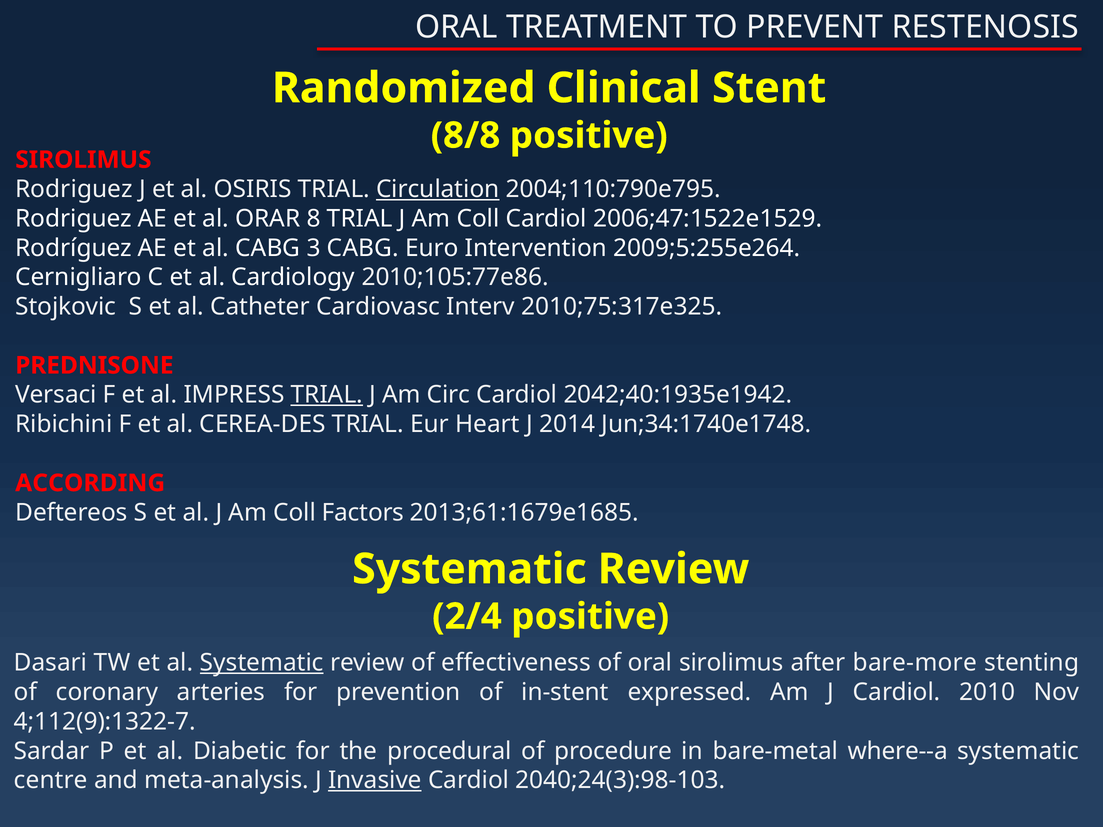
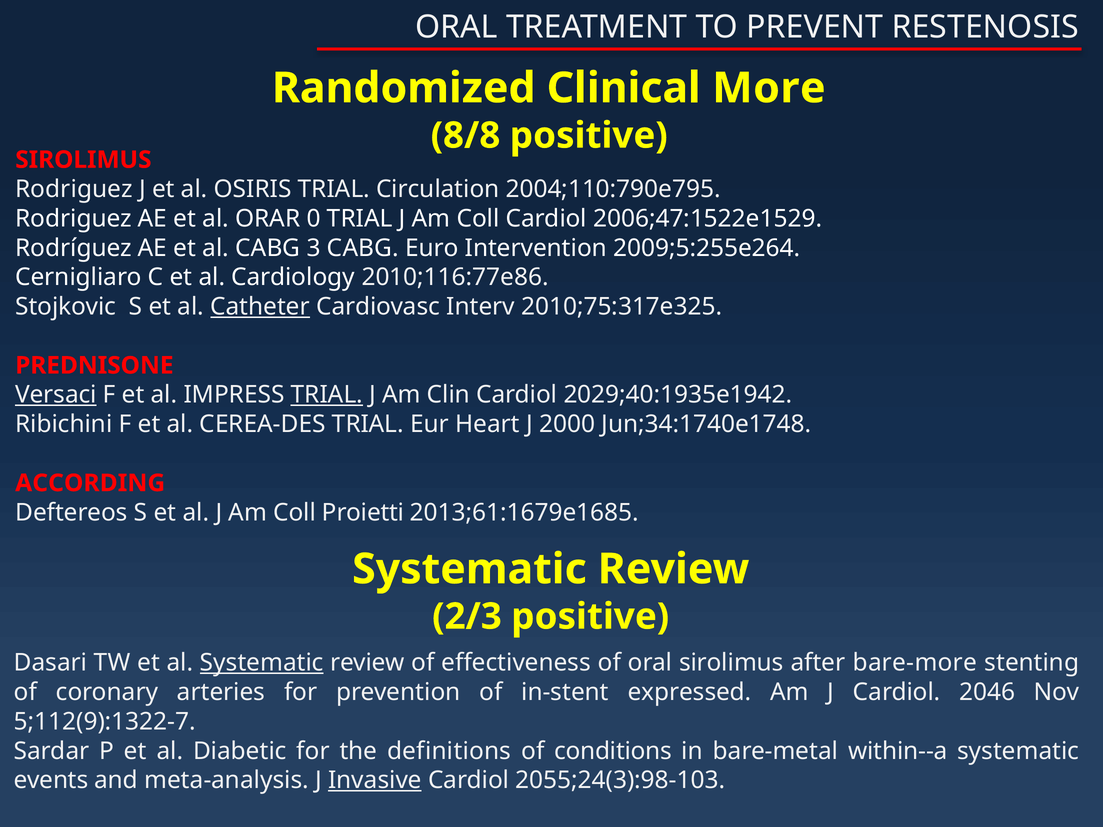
Stent: Stent -> More
Circulation underline: present -> none
8: 8 -> 0
2010;105:77e86: 2010;105:77e86 -> 2010;116:77e86
Catheter underline: none -> present
Versaci underline: none -> present
Circ: Circ -> Clin
2042;40:1935e1942: 2042;40:1935e1942 -> 2029;40:1935e1942
2014: 2014 -> 2000
Factors: Factors -> Proietti
2/4: 2/4 -> 2/3
2010: 2010 -> 2046
4;112(9):1322-7: 4;112(9):1322-7 -> 5;112(9):1322-7
procedural: procedural -> definitions
procedure: procedure -> conditions
where--a: where--a -> within--a
centre: centre -> events
2040;24(3):98-103: 2040;24(3):98-103 -> 2055;24(3):98-103
